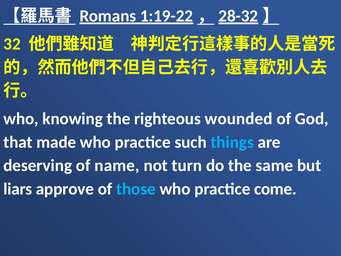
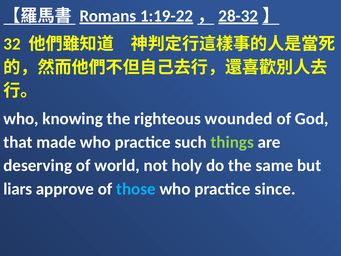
things colour: light blue -> light green
name: name -> world
turn: turn -> holy
come: come -> since
